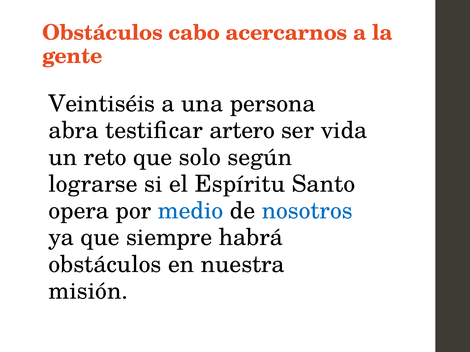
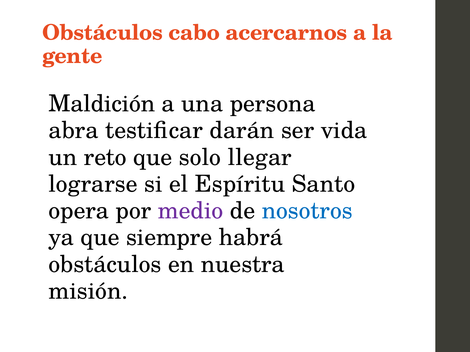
Veintiséis: Veintiséis -> Maldición
artero: artero -> darán
según: según -> llegar
medio colour: blue -> purple
